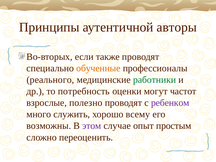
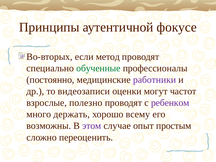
авторы: авторы -> фокусе
также: также -> метод
обученные colour: orange -> green
реального: реального -> постоянно
работники colour: green -> purple
потребность: потребность -> видеозаписи
служить: служить -> держать
